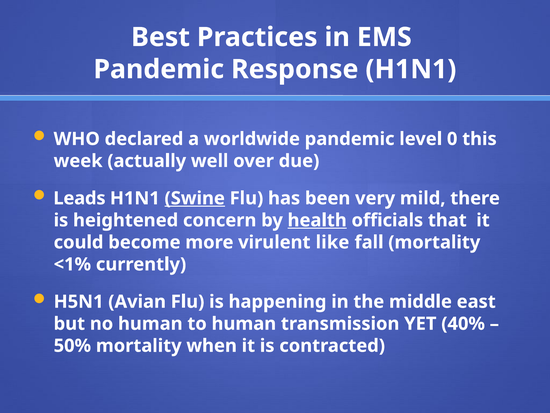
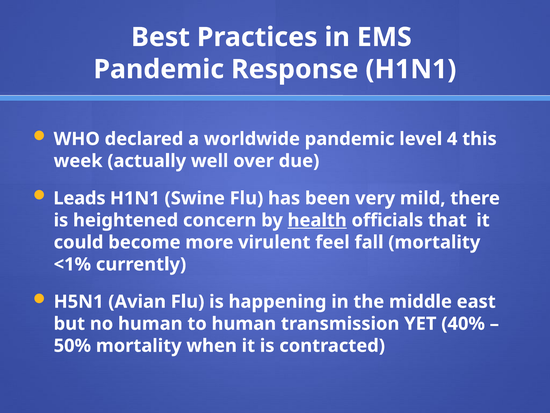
0: 0 -> 4
Swine underline: present -> none
like: like -> feel
